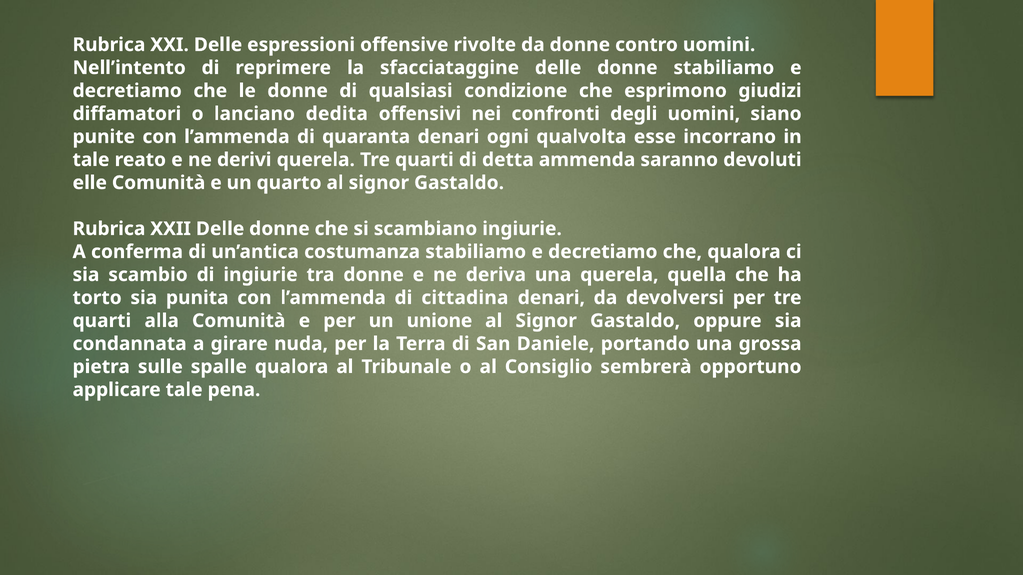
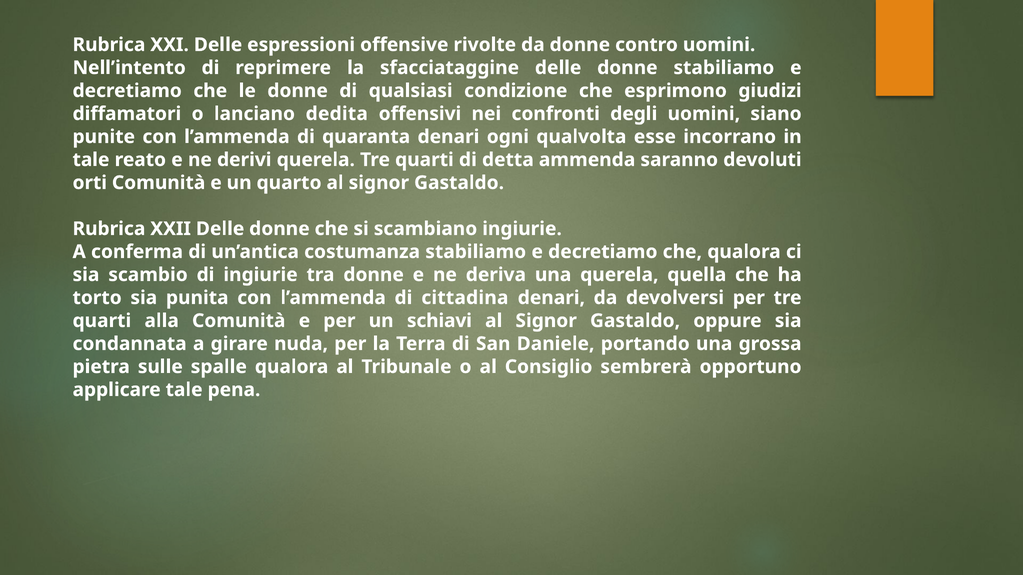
elle: elle -> orti
unione: unione -> schiavi
